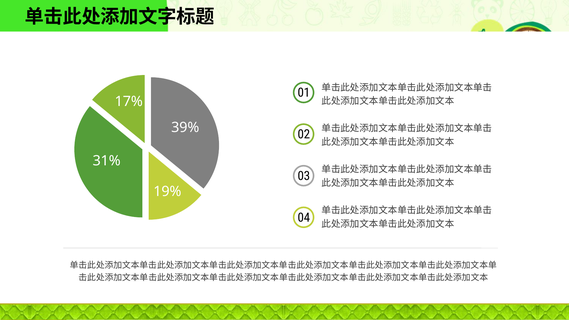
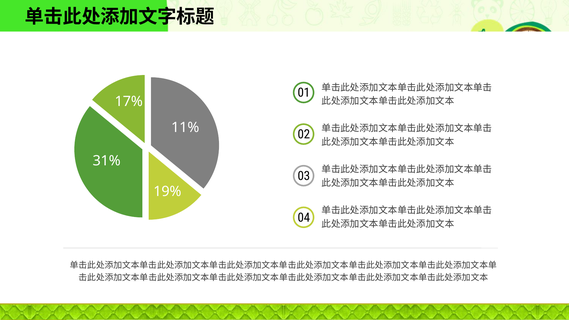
39%: 39% -> 11%
